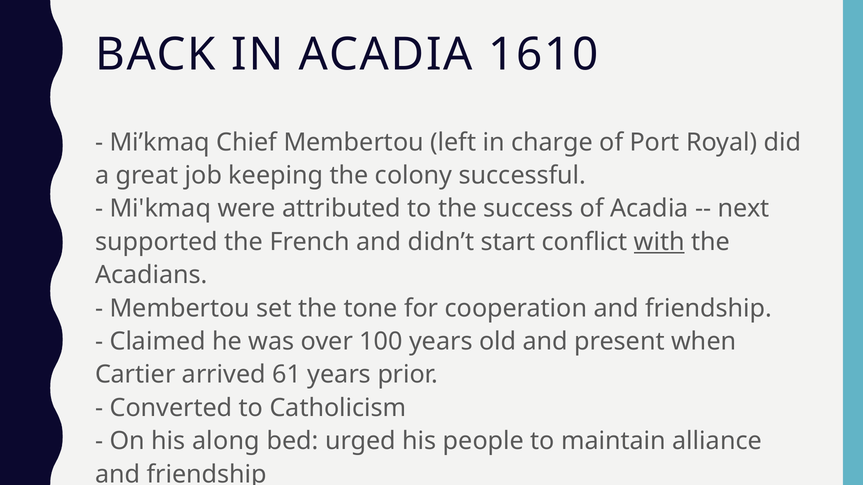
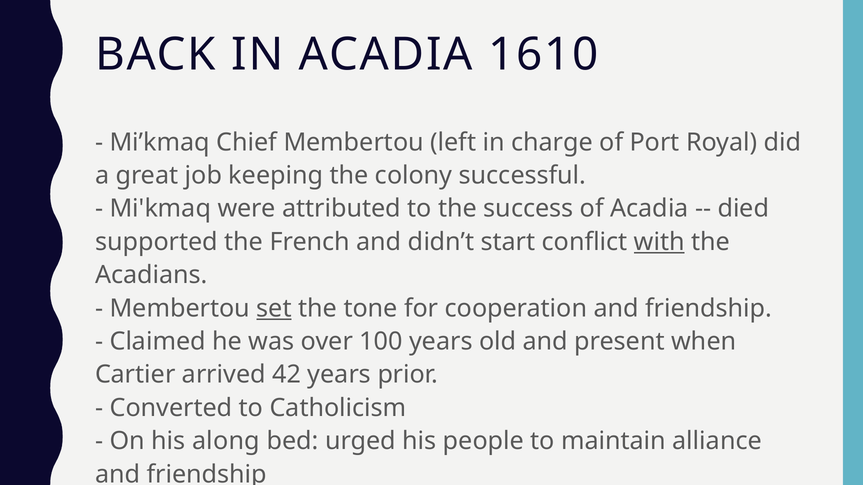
next: next -> died
set underline: none -> present
61: 61 -> 42
